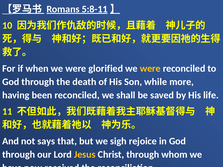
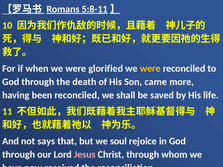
while: while -> came
sigh: sigh -> soul
Jesus colour: yellow -> pink
